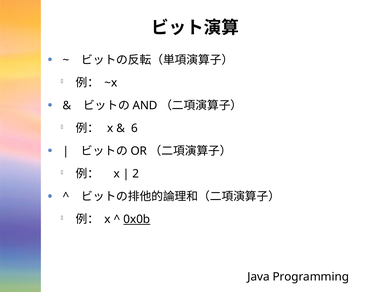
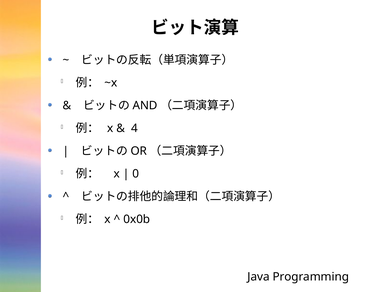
6: 6 -> 4
2: 2 -> 0
0x0b underline: present -> none
